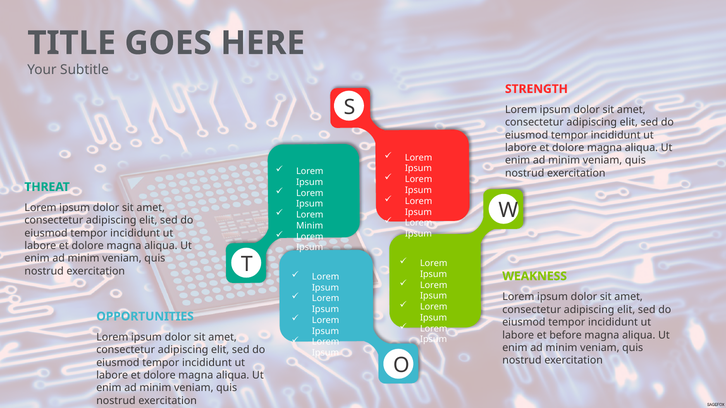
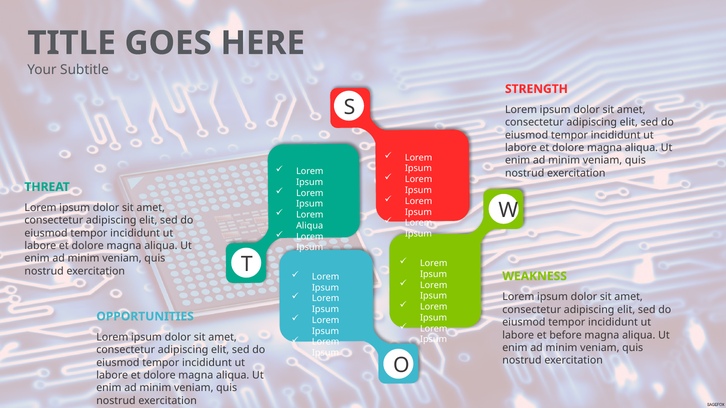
Minim at (310, 226): Minim -> Aliqua
